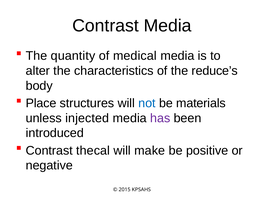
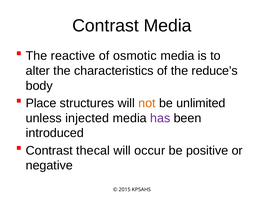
quantity: quantity -> reactive
medical: medical -> osmotic
not colour: blue -> orange
materials: materials -> unlimited
make: make -> occur
